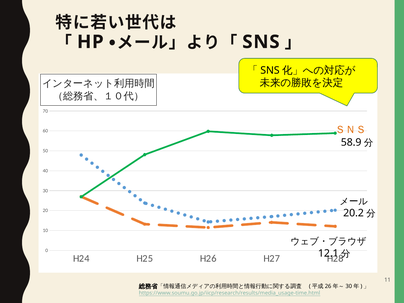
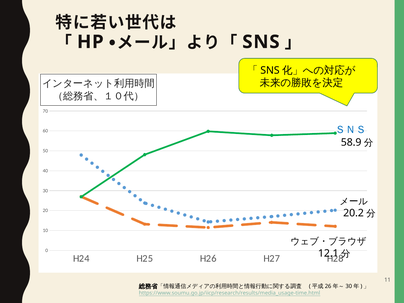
ＳＮＳ colour: orange -> blue
